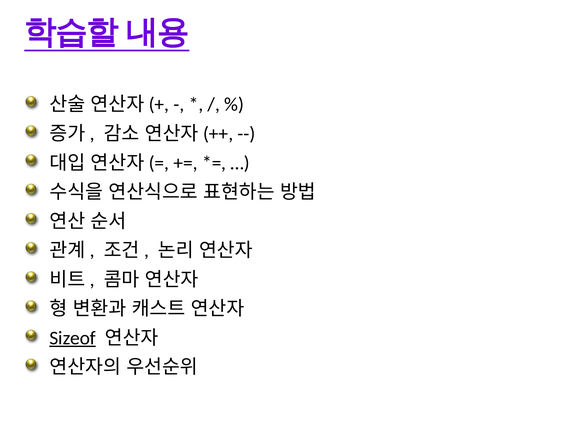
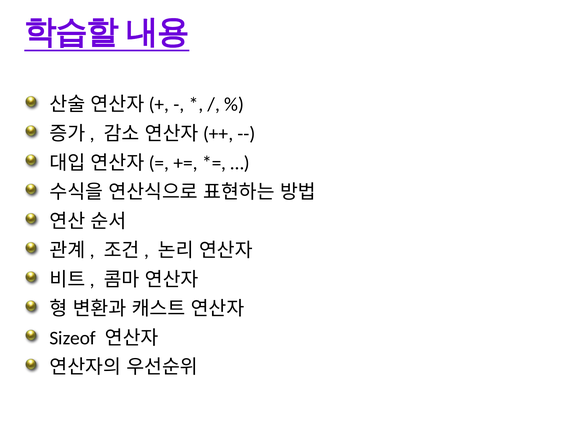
Sizeof underline: present -> none
